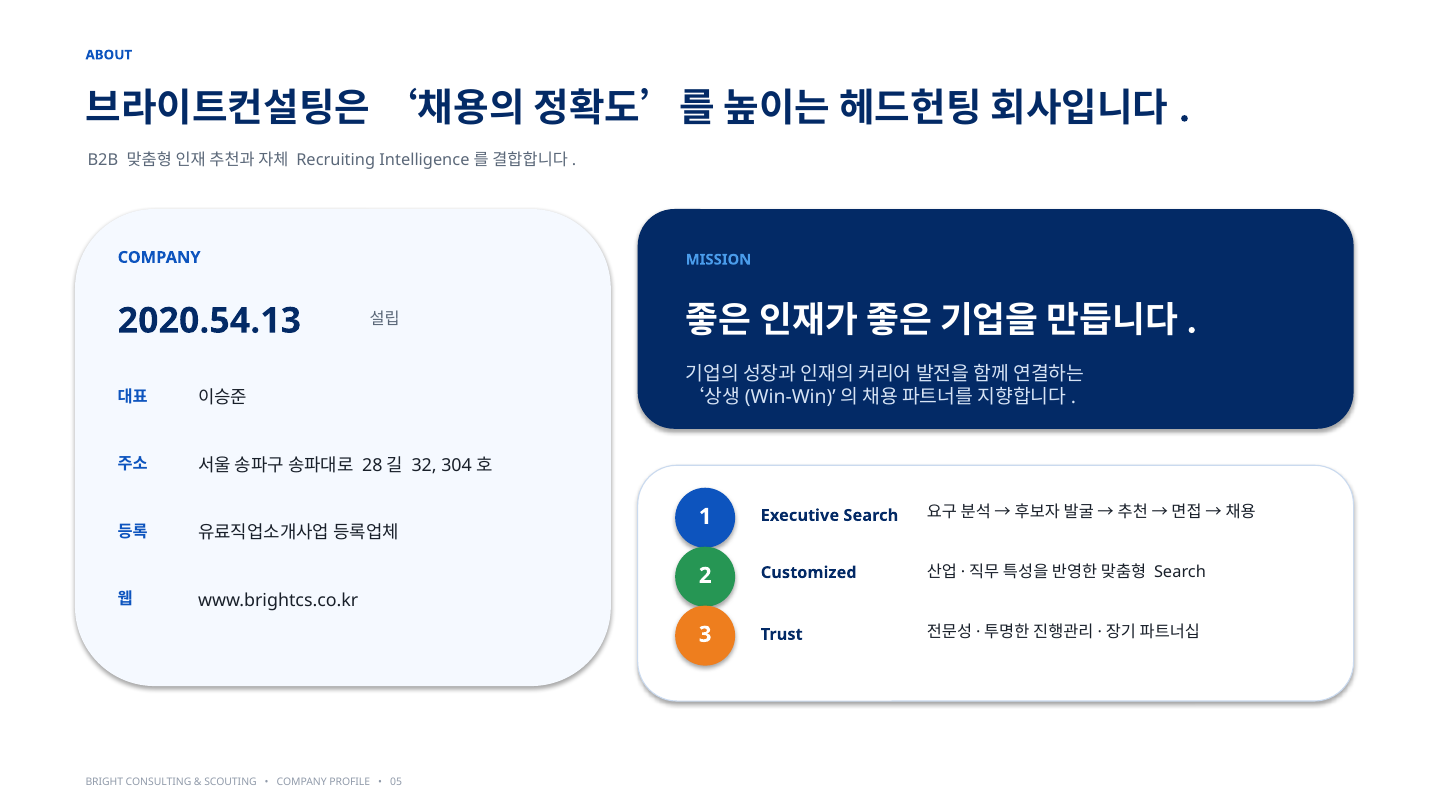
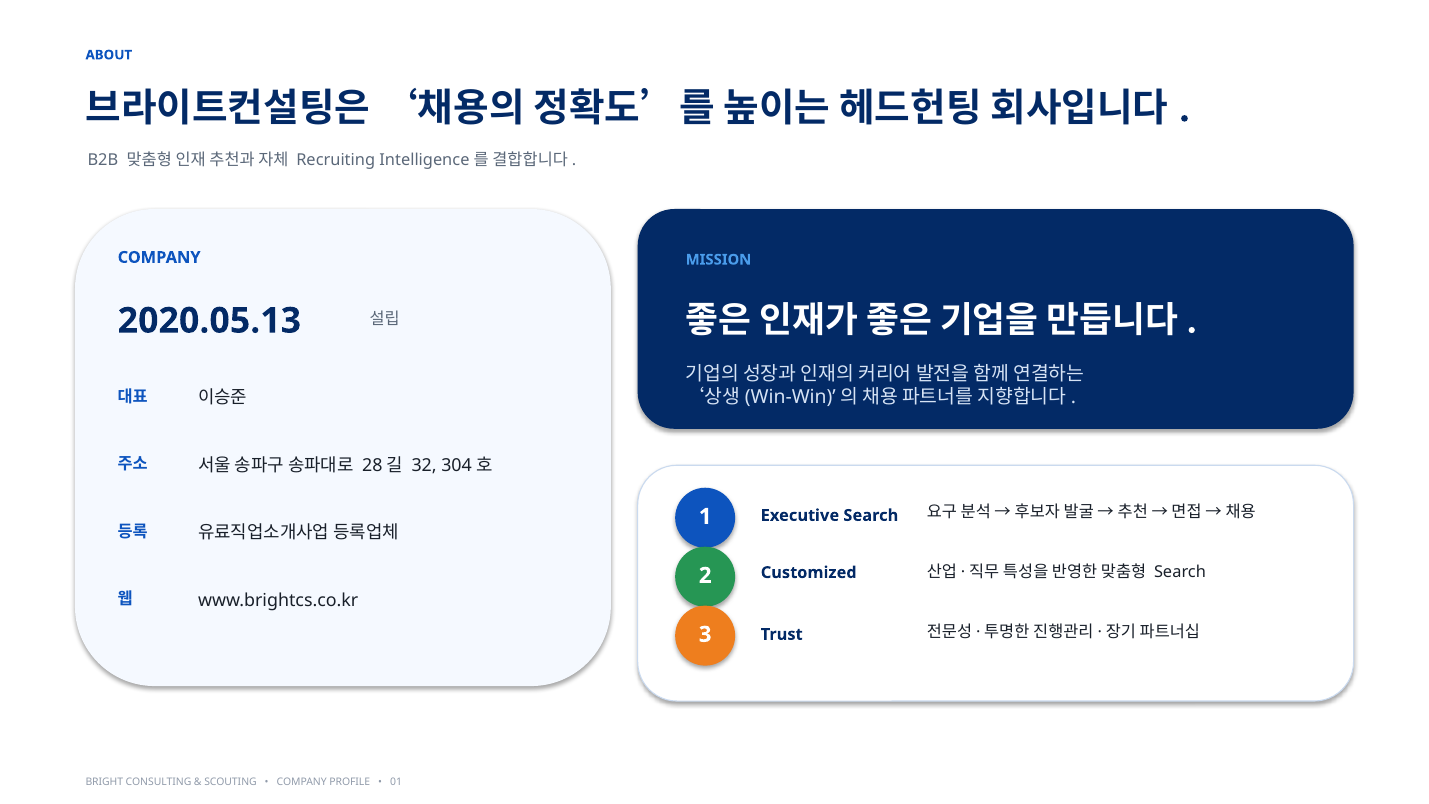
2020.54.13: 2020.54.13 -> 2020.05.13
05: 05 -> 01
